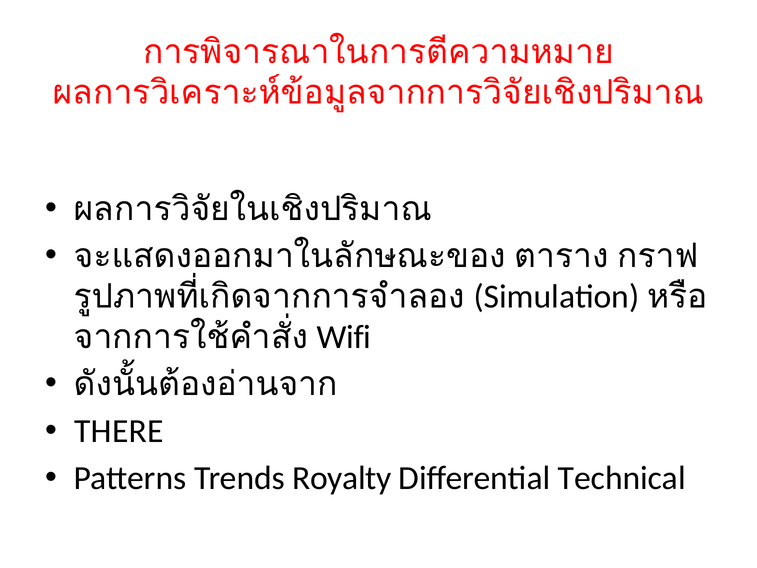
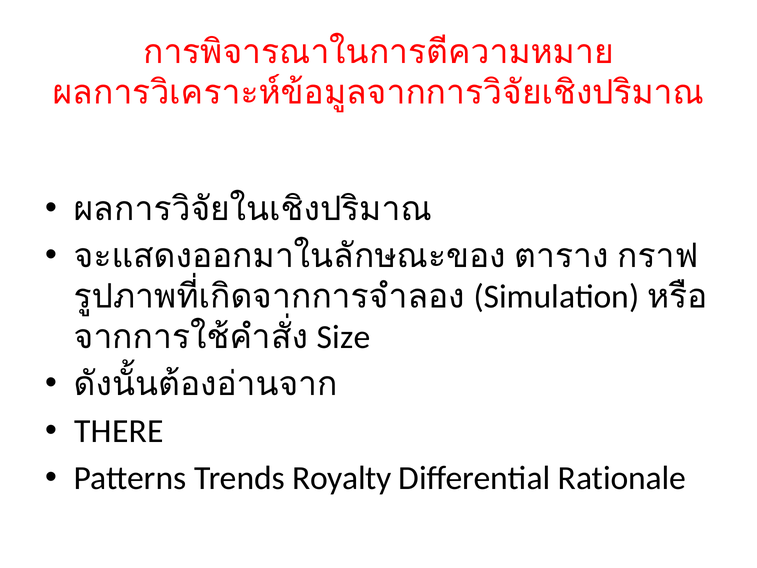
Wifi: Wifi -> Size
Technical: Technical -> Rationale
